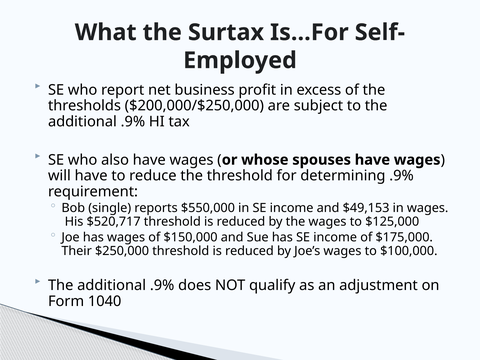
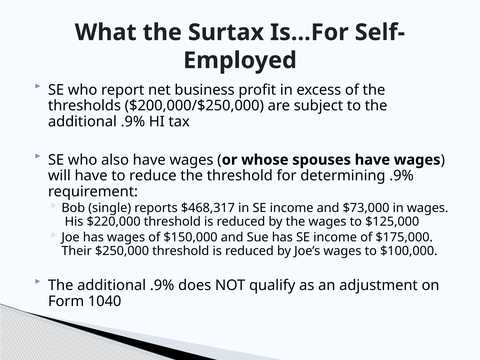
$550,000: $550,000 -> $468,317
$49,153: $49,153 -> $73,000
$520,717: $520,717 -> $220,000
